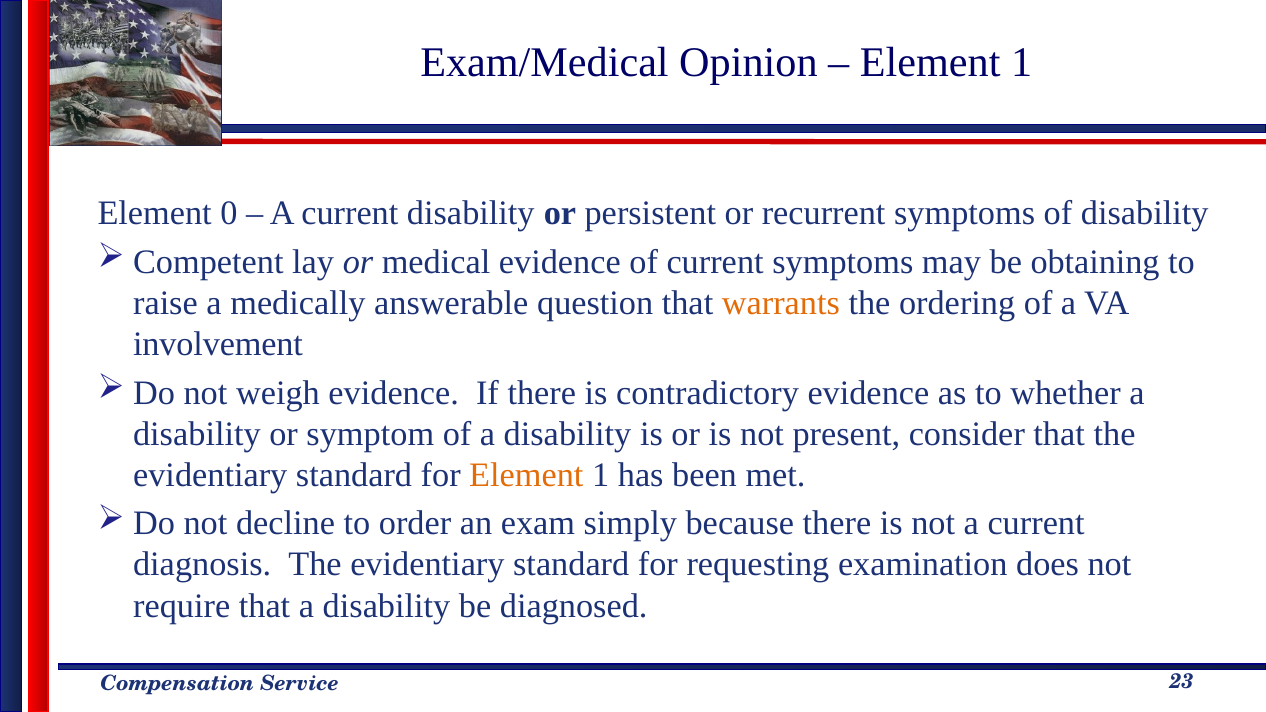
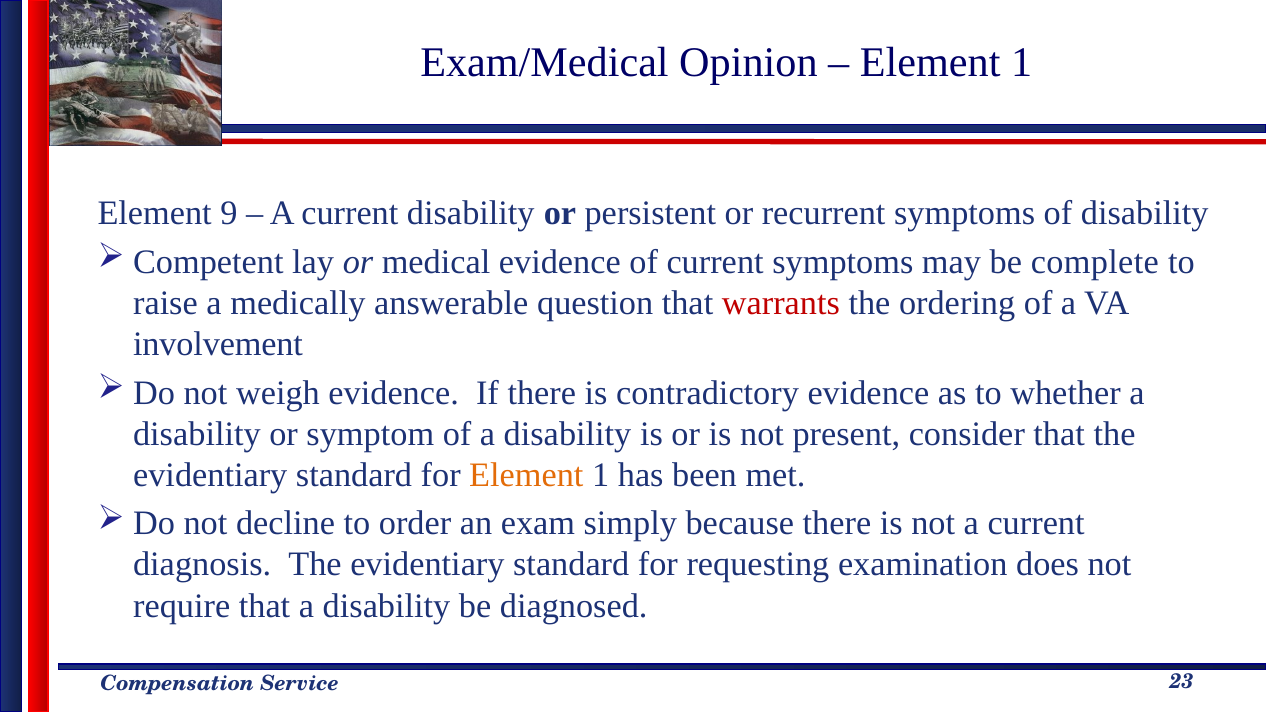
0: 0 -> 9
obtaining: obtaining -> complete
warrants colour: orange -> red
